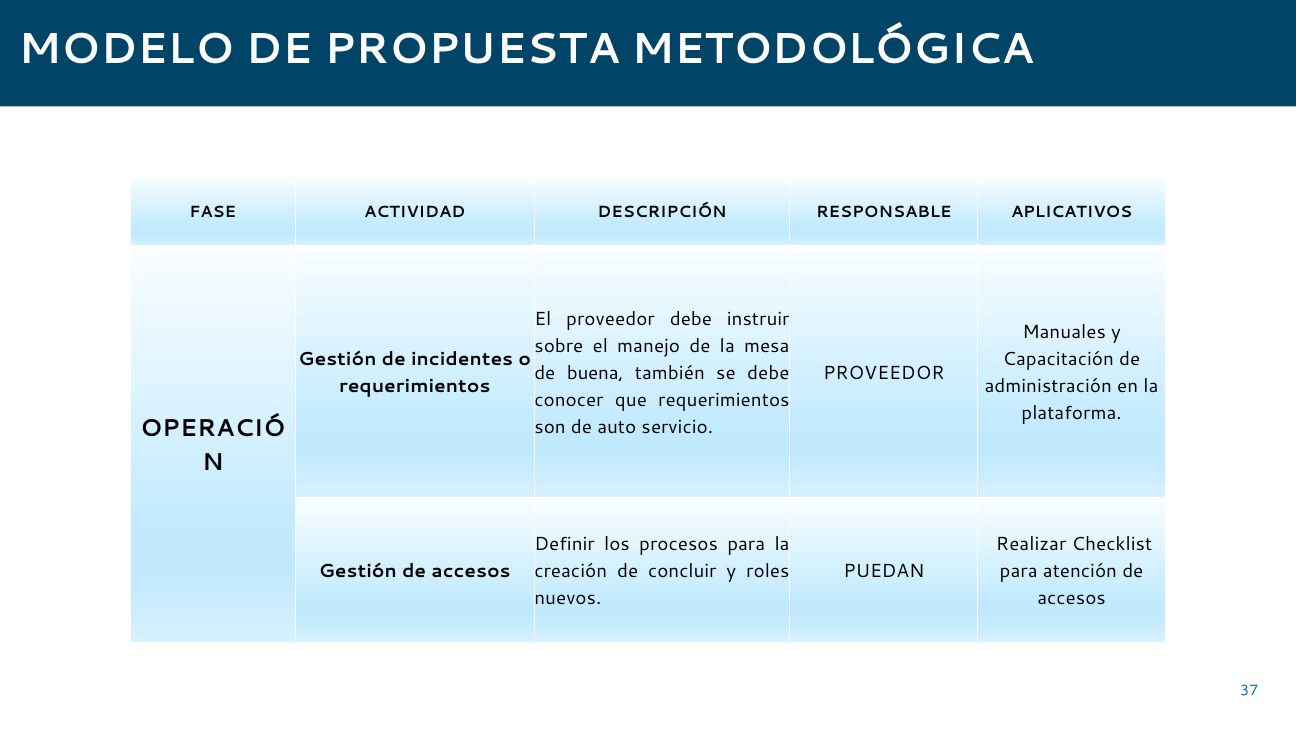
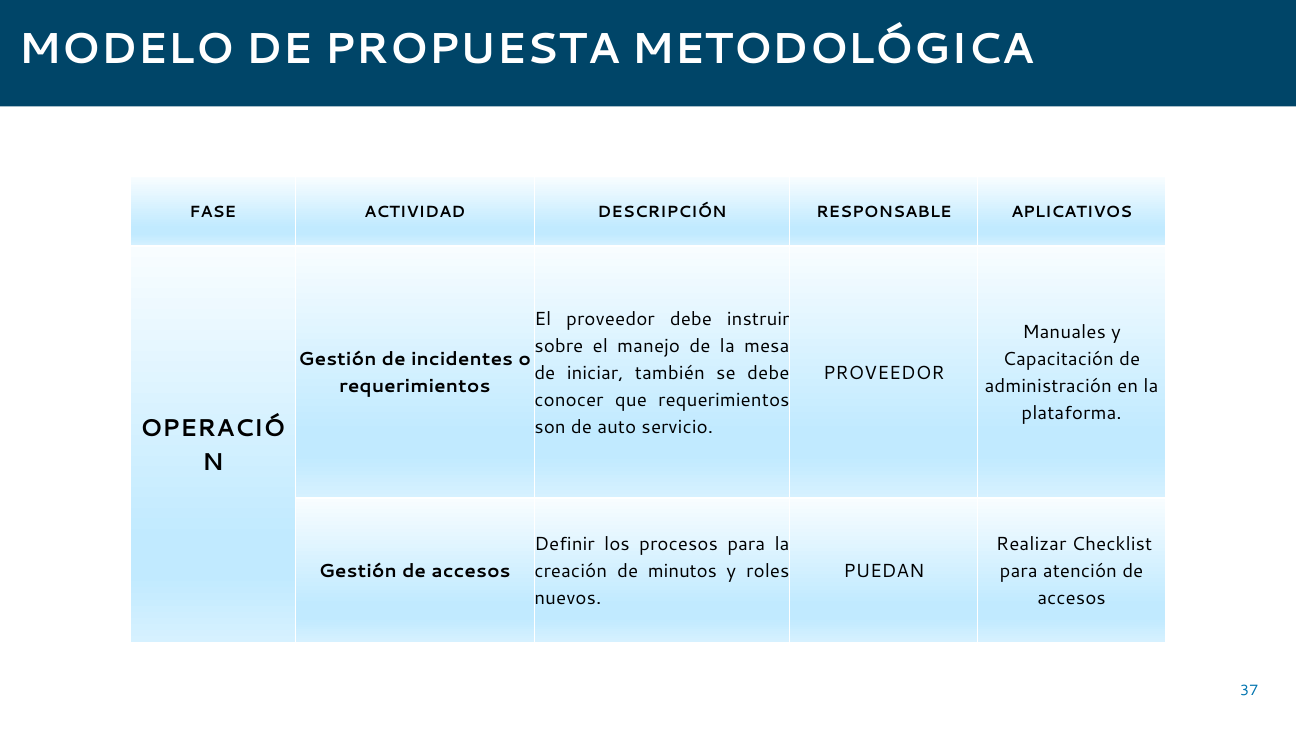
buena: buena -> iniciar
concluir: concluir -> minutos
